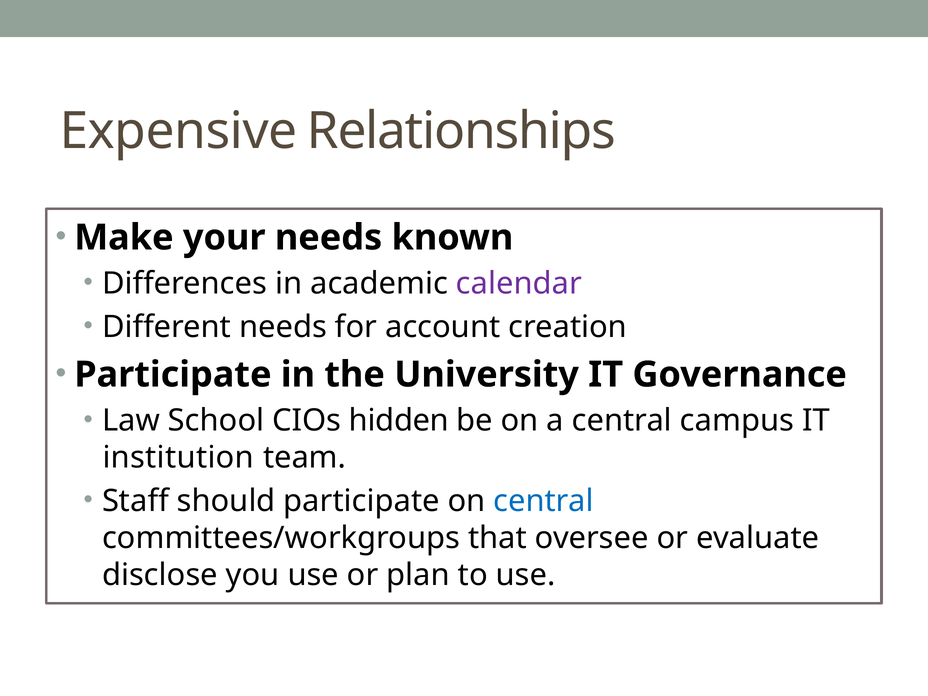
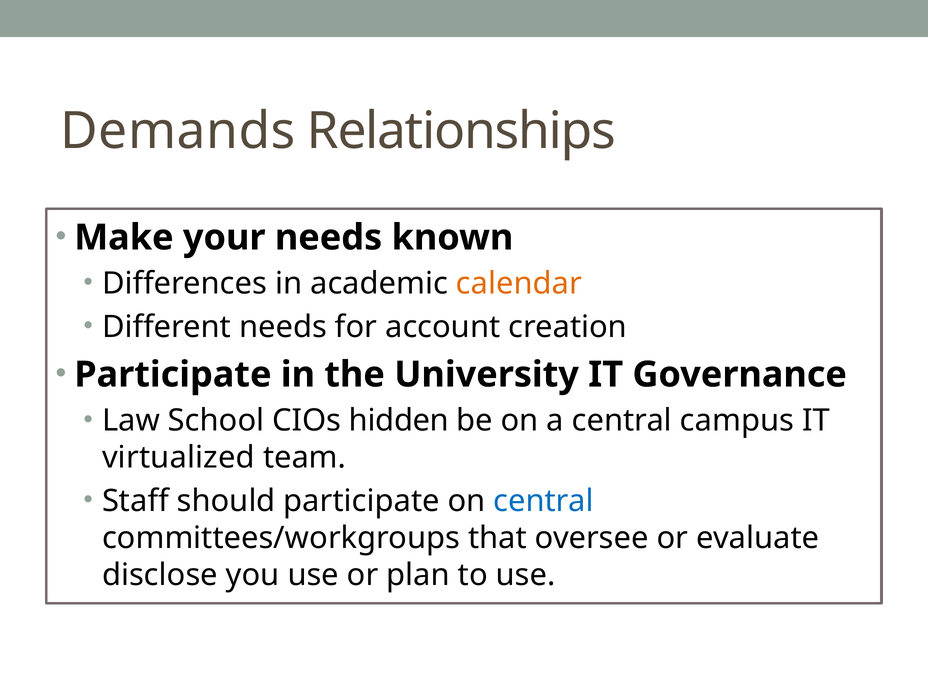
Expensive: Expensive -> Demands
calendar colour: purple -> orange
institution: institution -> virtualized
